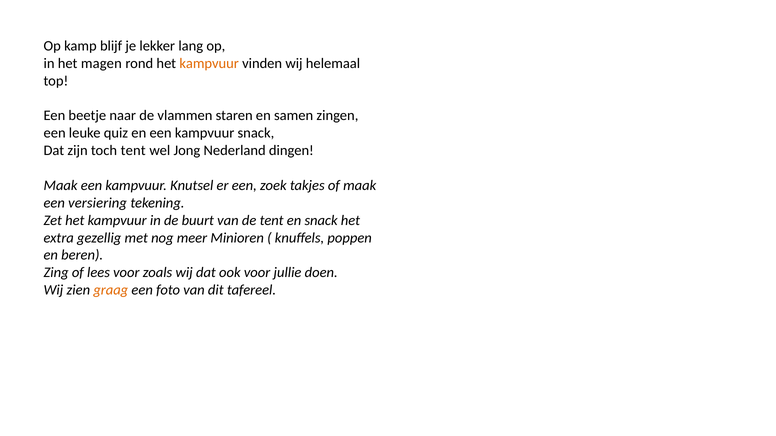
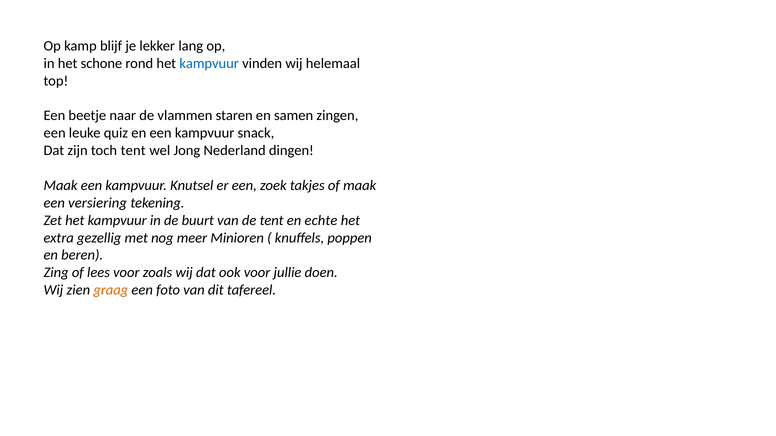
magen: magen -> schone
kampvuur at (209, 63) colour: orange -> blue
en snack: snack -> echte
